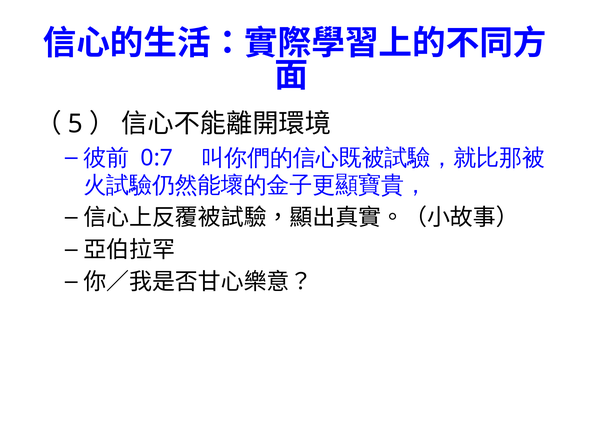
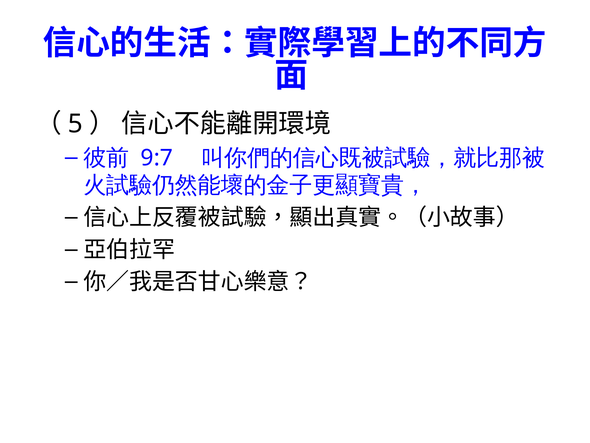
0:7: 0:7 -> 9:7
